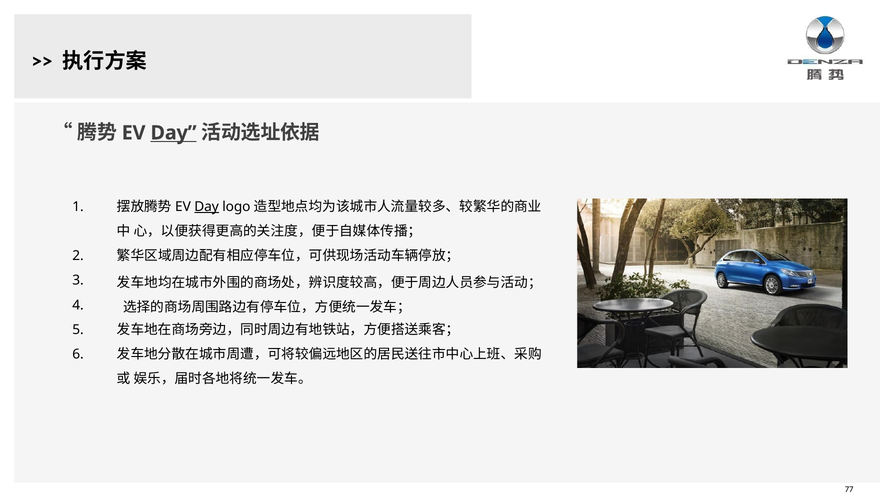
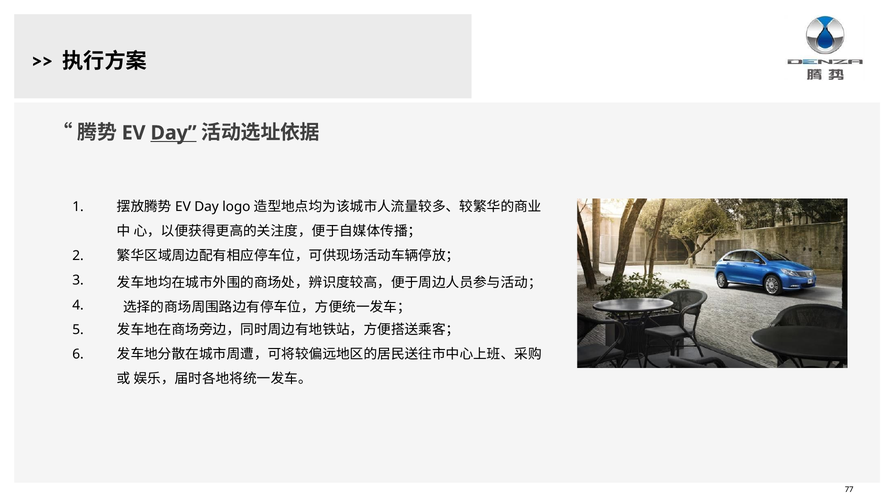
Day at (207, 207) underline: present -> none
